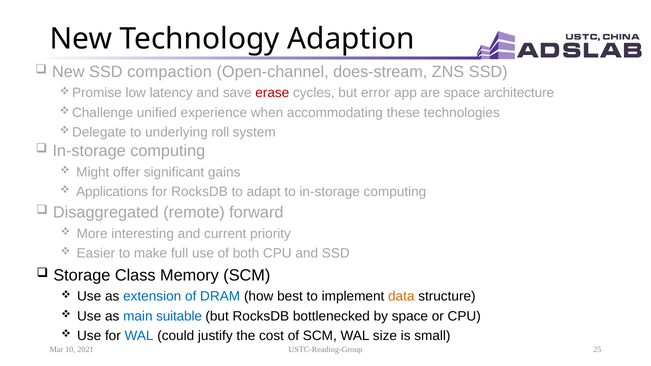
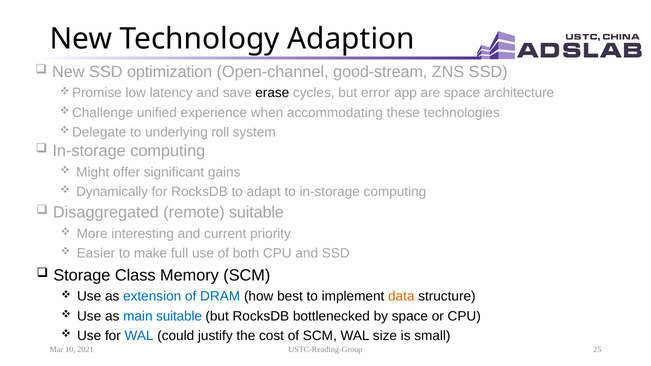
compaction: compaction -> optimization
does-stream: does-stream -> good-stream
erase colour: red -> black
Applications: Applications -> Dynamically
remote forward: forward -> suitable
